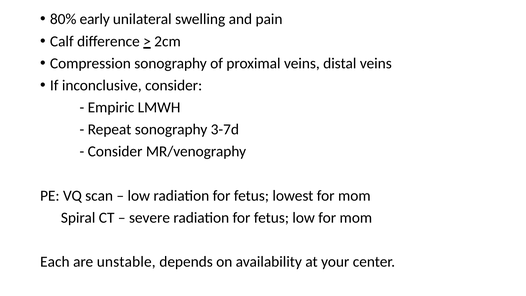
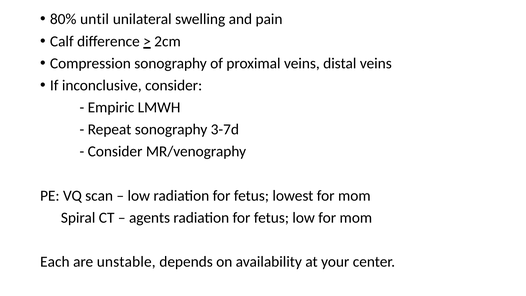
early: early -> until
severe: severe -> agents
